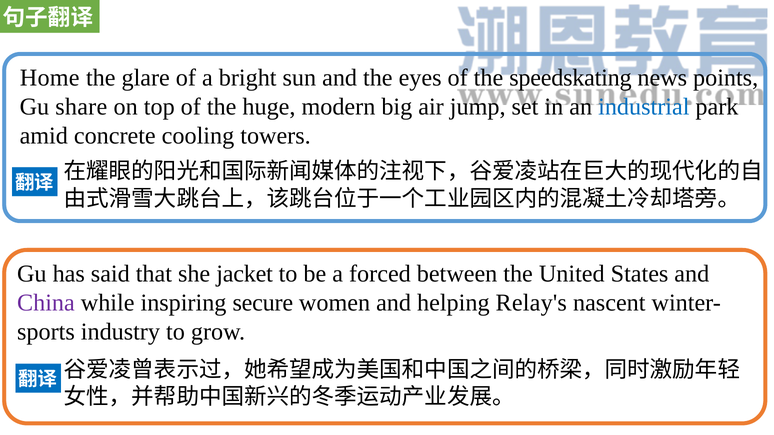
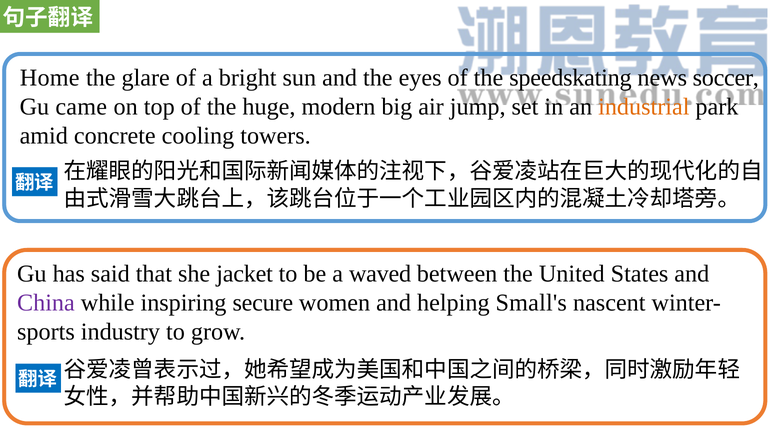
points: points -> soccer
share: share -> came
industrial colour: blue -> orange
forced: forced -> waved
Relay's: Relay's -> Small's
